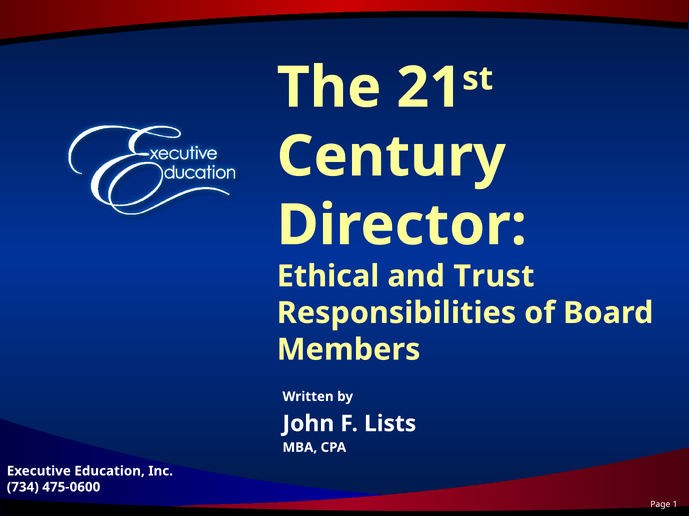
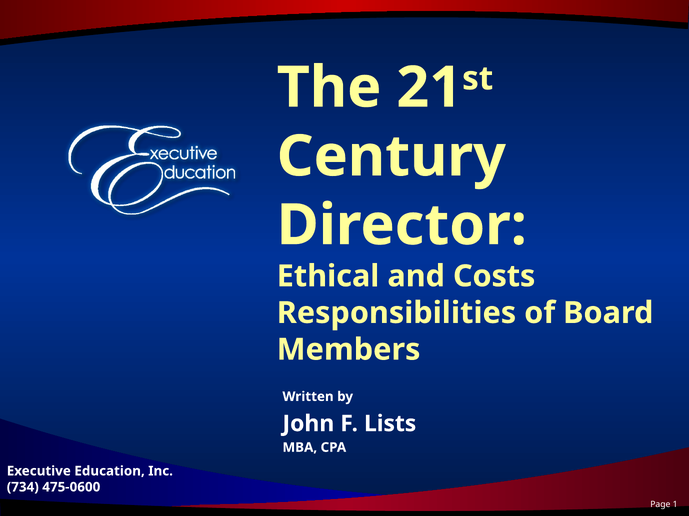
Trust: Trust -> Costs
